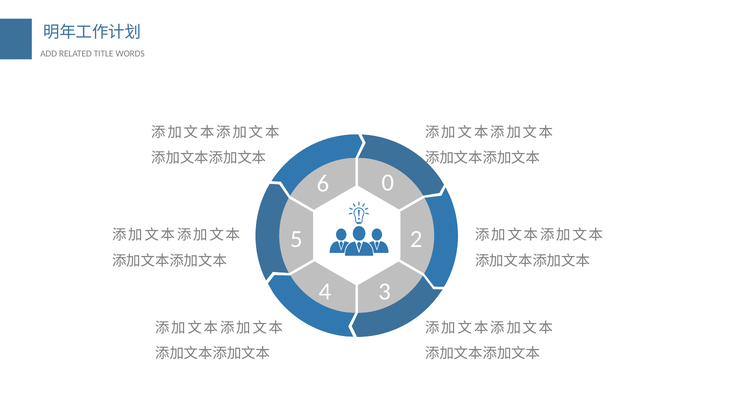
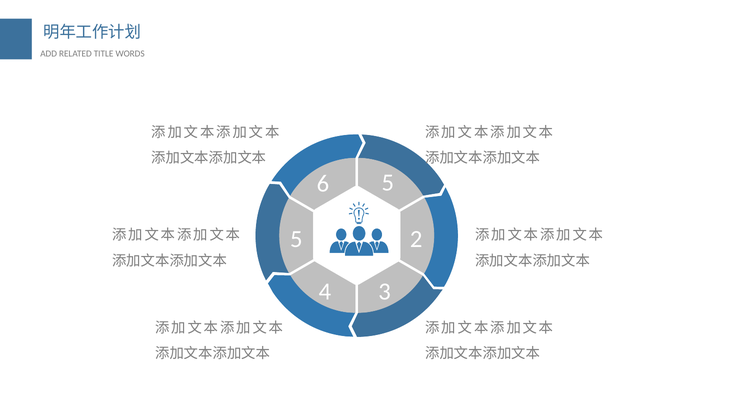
6 0: 0 -> 5
